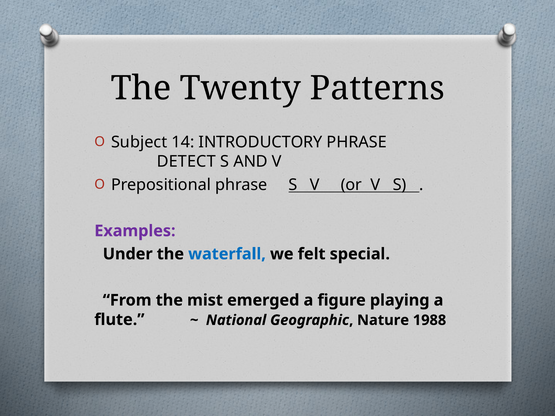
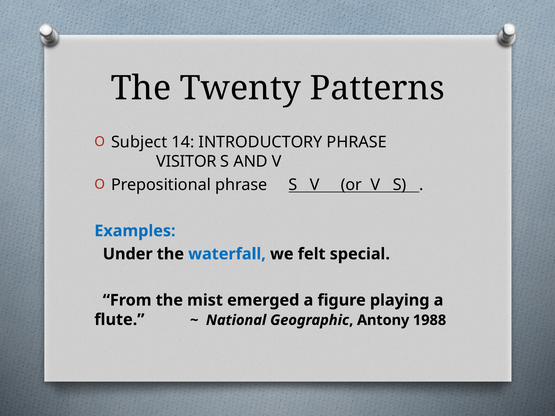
DETECT: DETECT -> VISITOR
Examples colour: purple -> blue
Nature: Nature -> Antony
